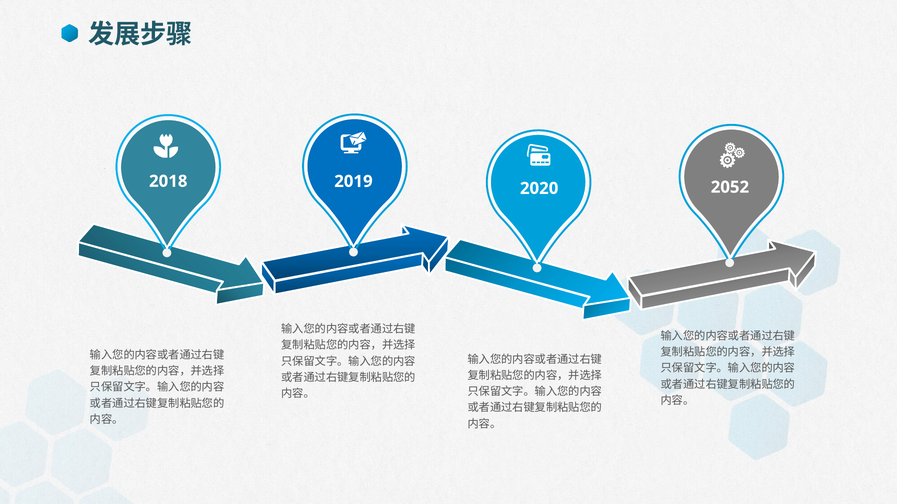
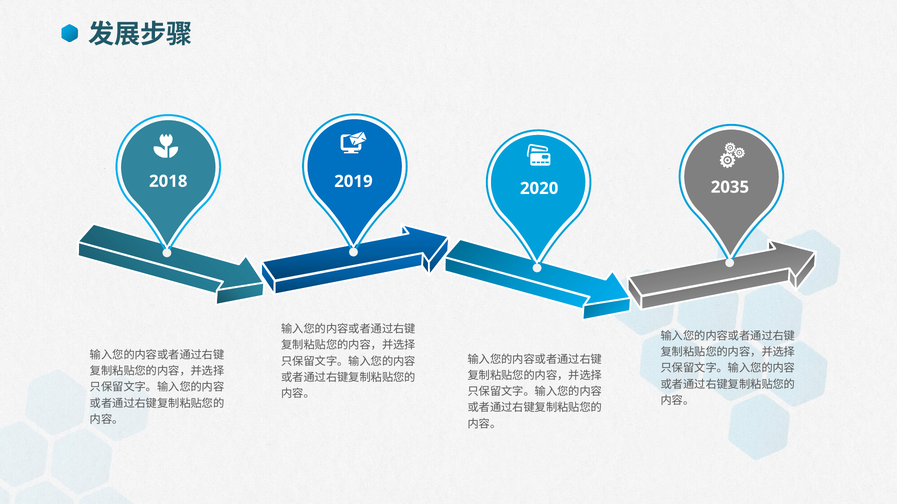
2052: 2052 -> 2035
